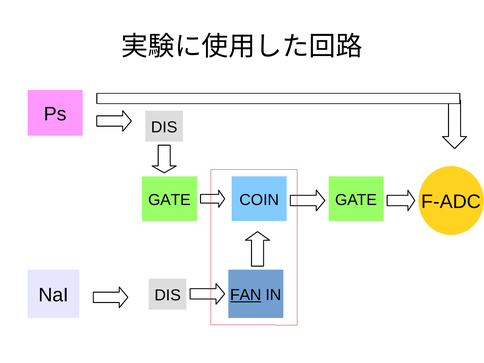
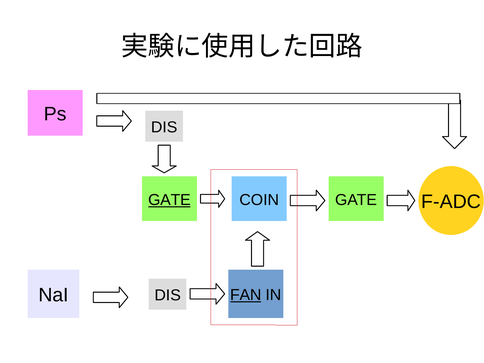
GATE at (169, 200) underline: none -> present
